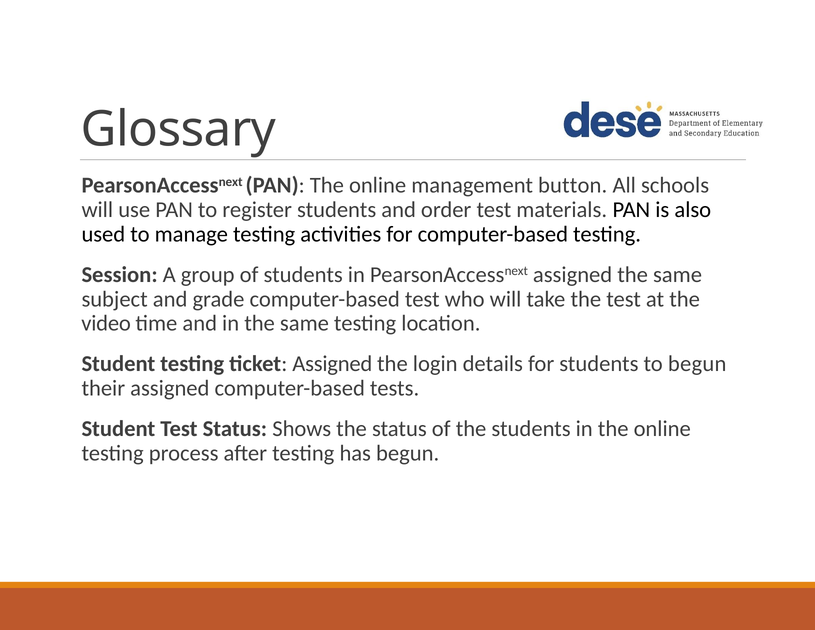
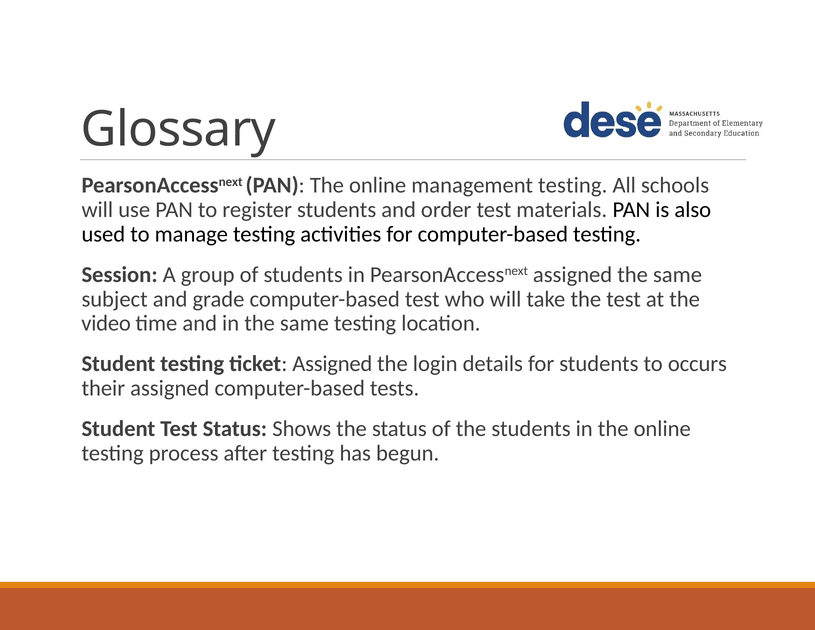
management button: button -> testing
to begun: begun -> occurs
